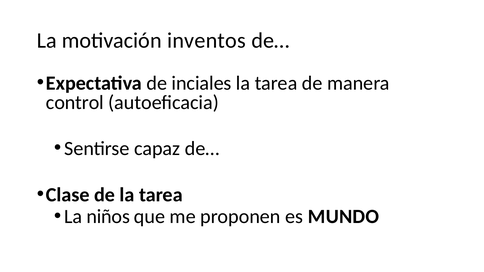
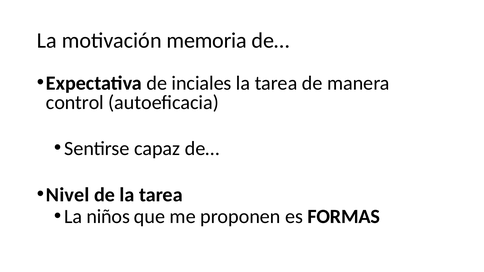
inventos: inventos -> memoria
Clase: Clase -> Nivel
MUNDO: MUNDO -> FORMAS
